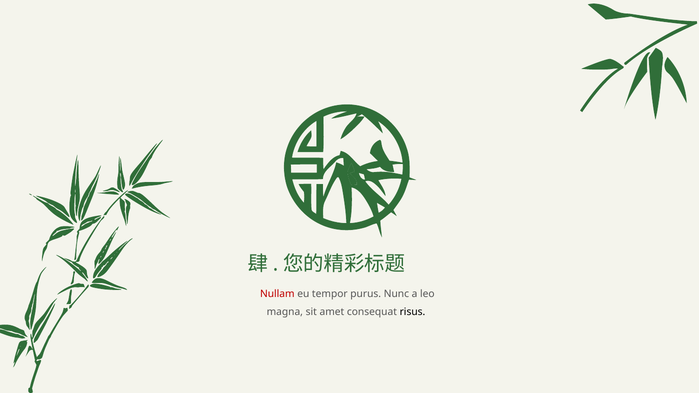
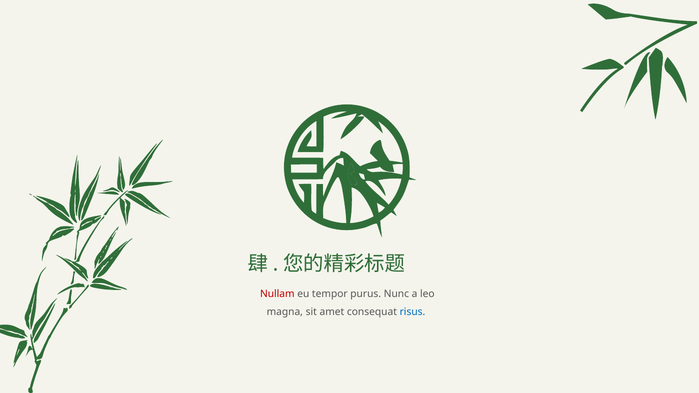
risus colour: black -> blue
